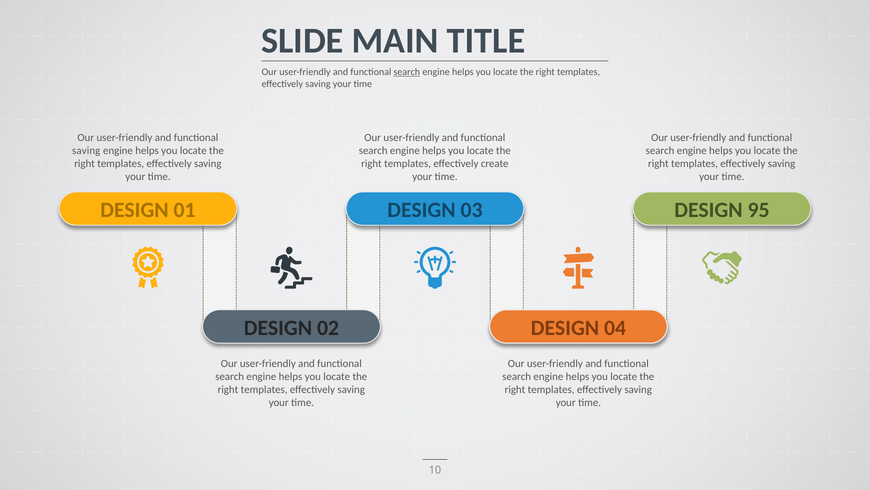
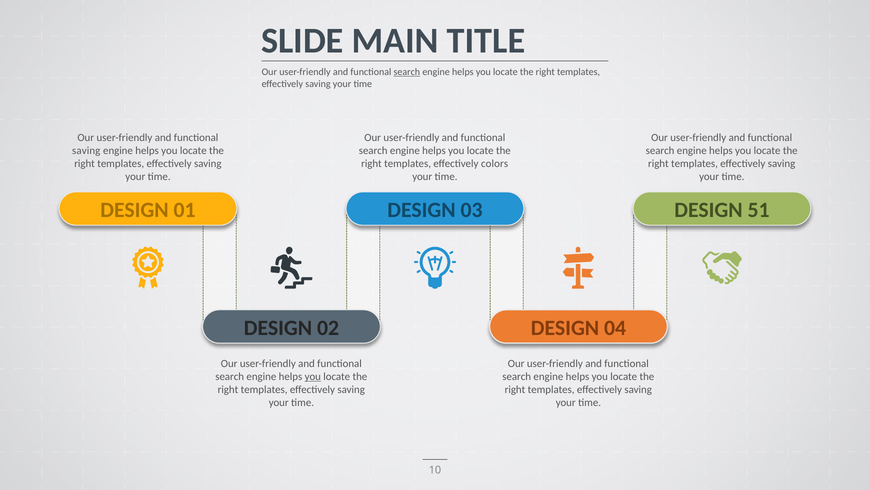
create: create -> colors
95: 95 -> 51
you at (313, 376) underline: none -> present
